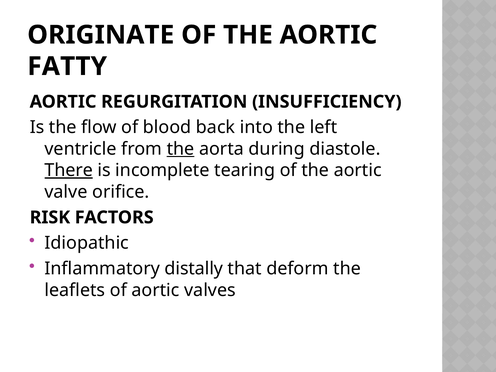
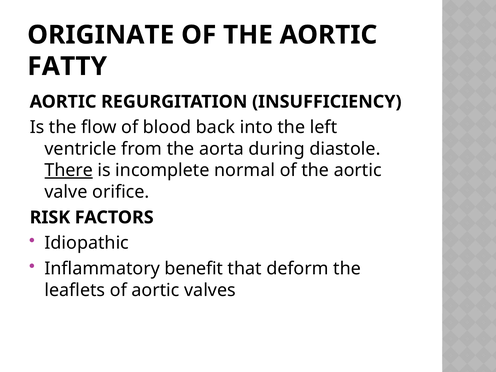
the at (181, 149) underline: present -> none
tearing: tearing -> normal
distally: distally -> benefit
